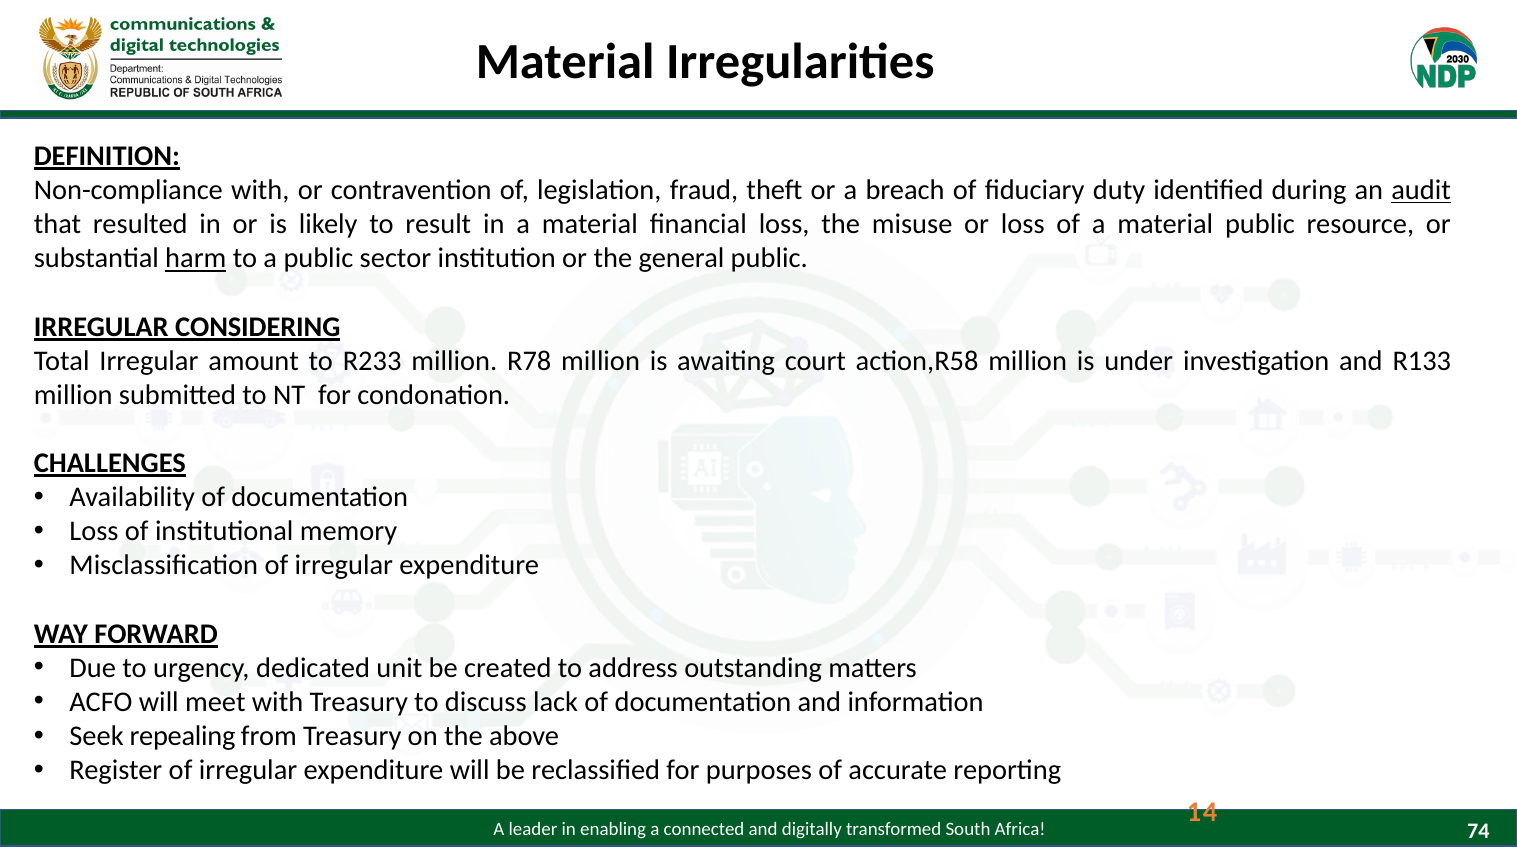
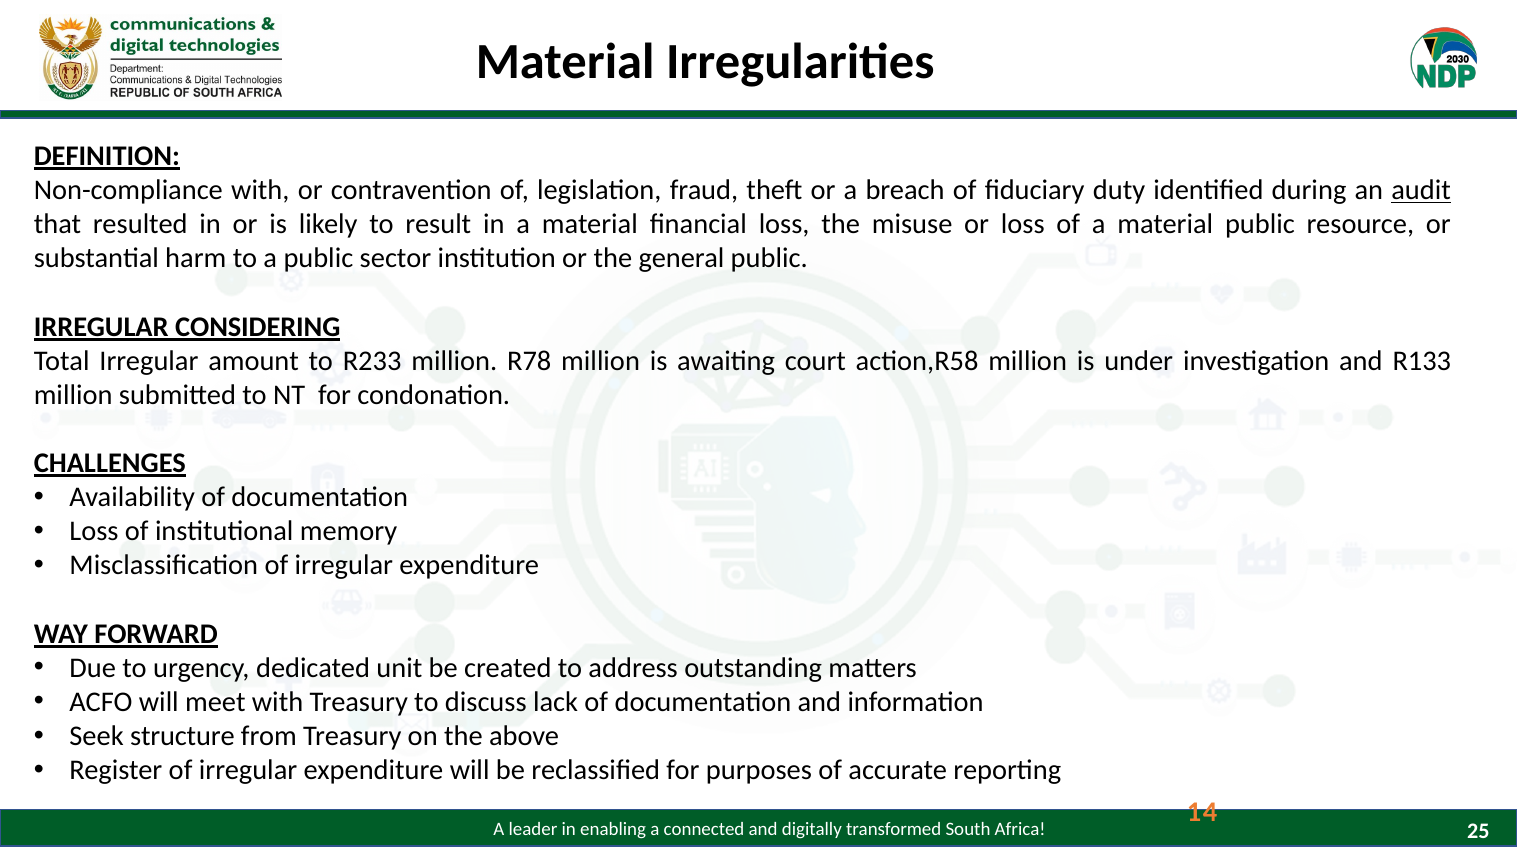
harm underline: present -> none
repealing: repealing -> structure
74: 74 -> 25
